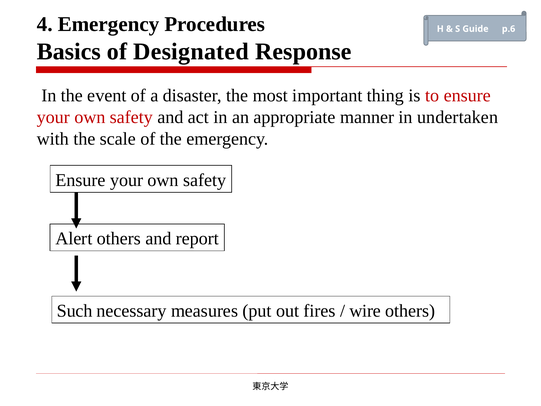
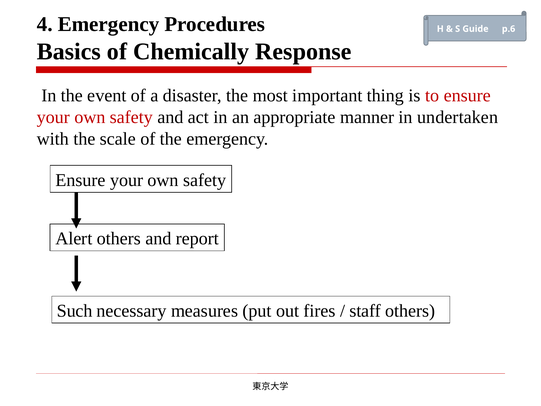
Designated: Designated -> Chemically
wire: wire -> staff
